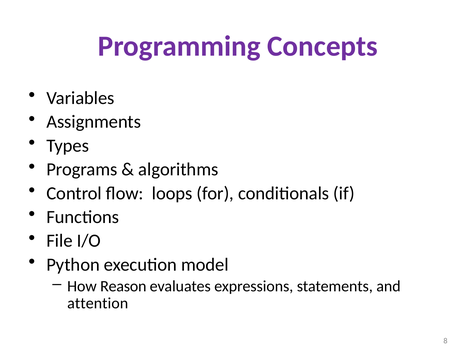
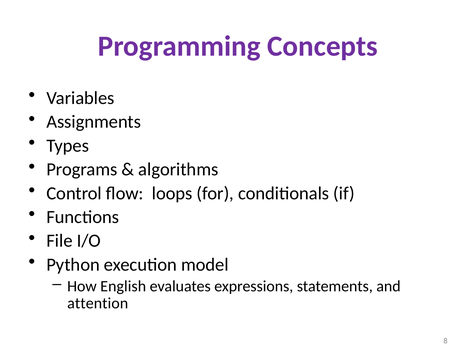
Reason: Reason -> English
